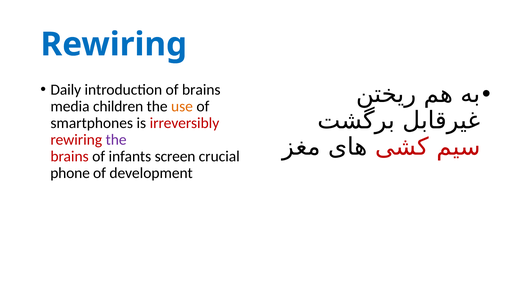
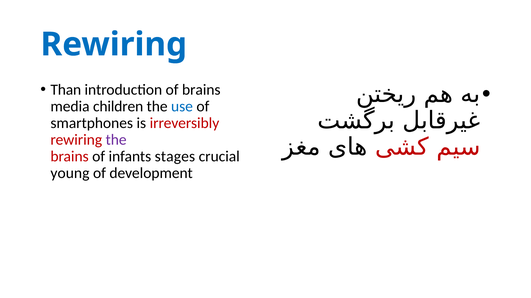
Daily: Daily -> Than
use colour: orange -> blue
screen: screen -> stages
phone: phone -> young
